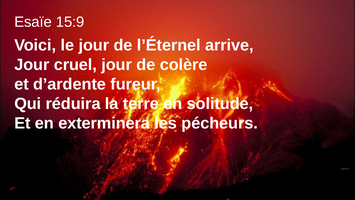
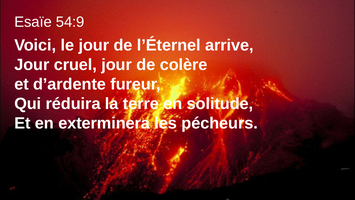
15:9: 15:9 -> 54:9
